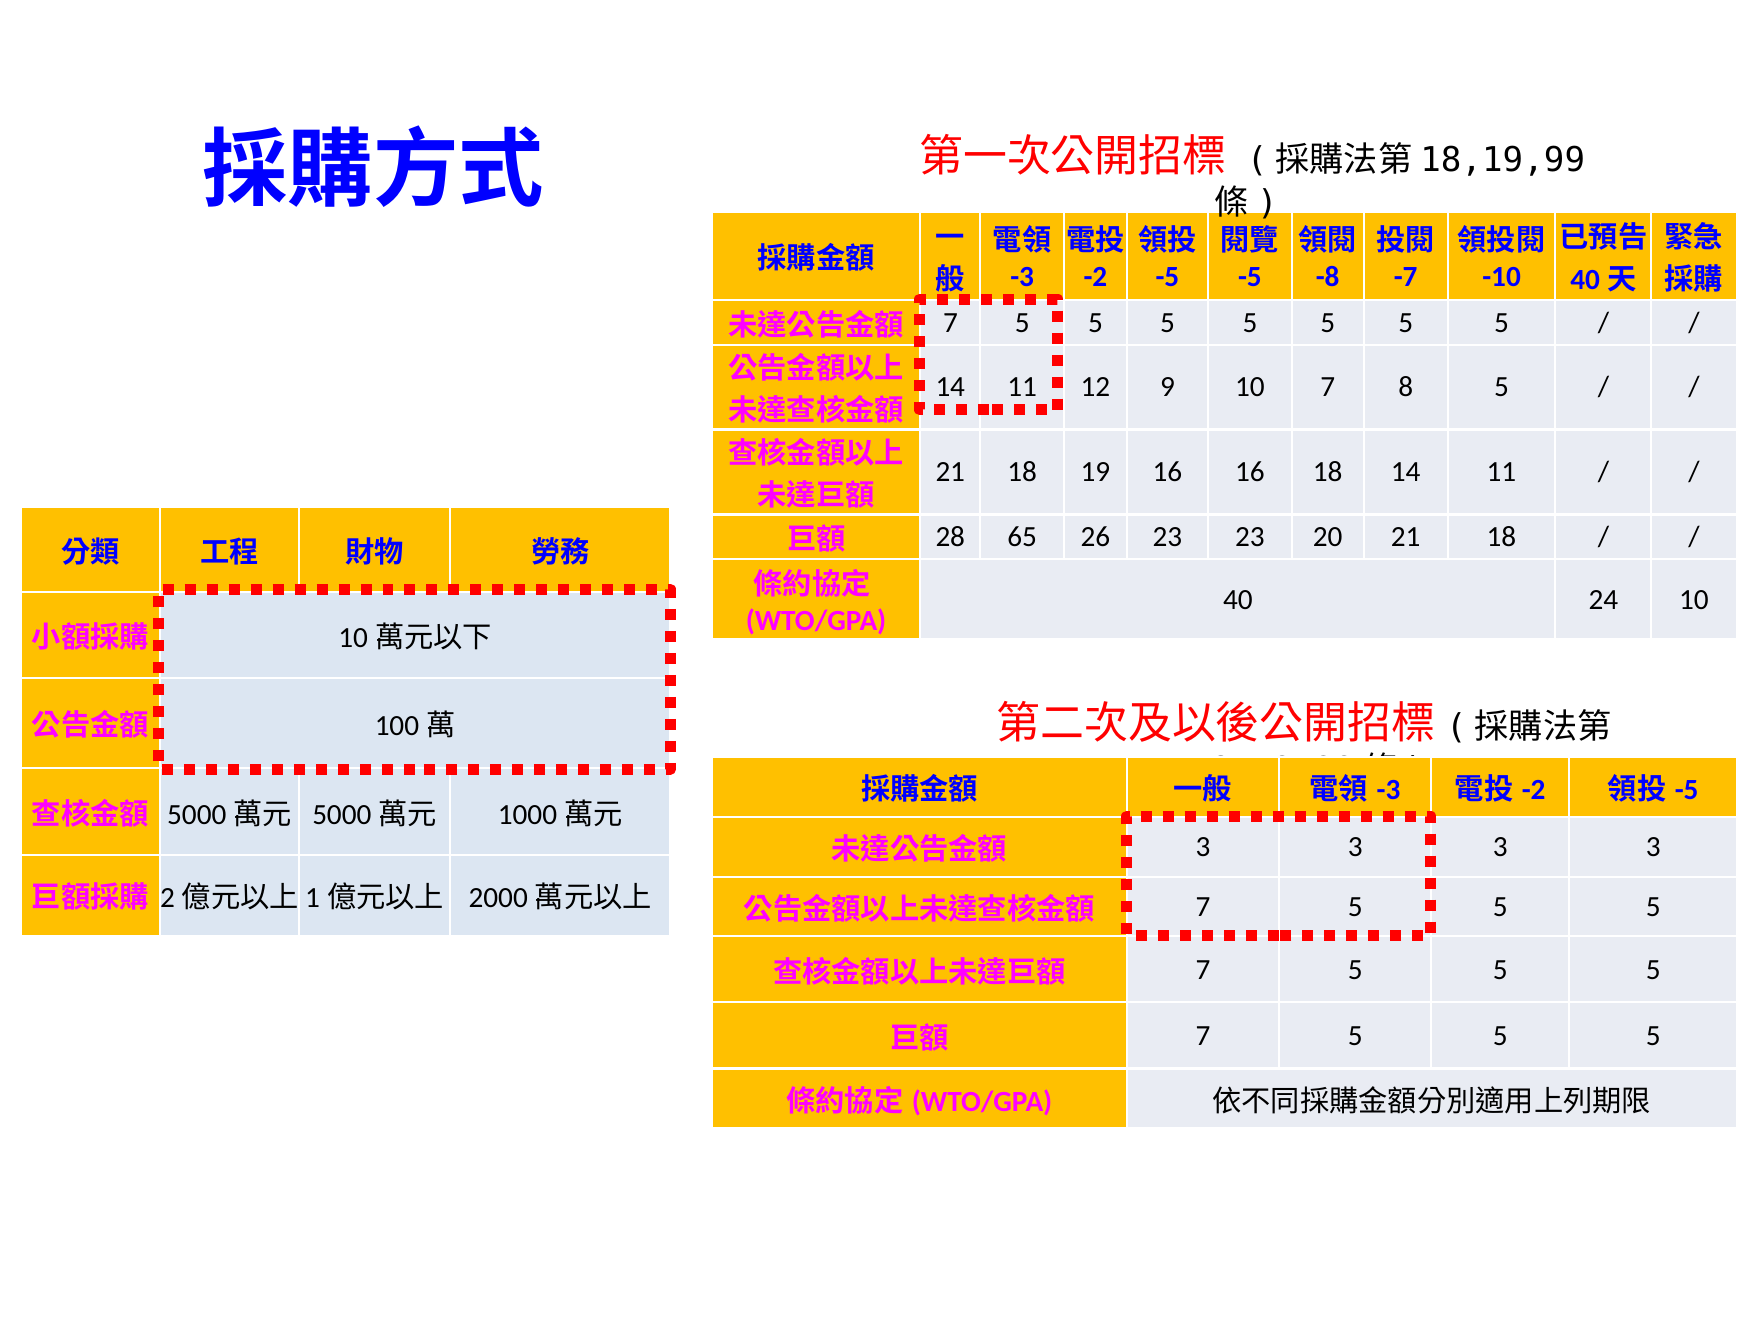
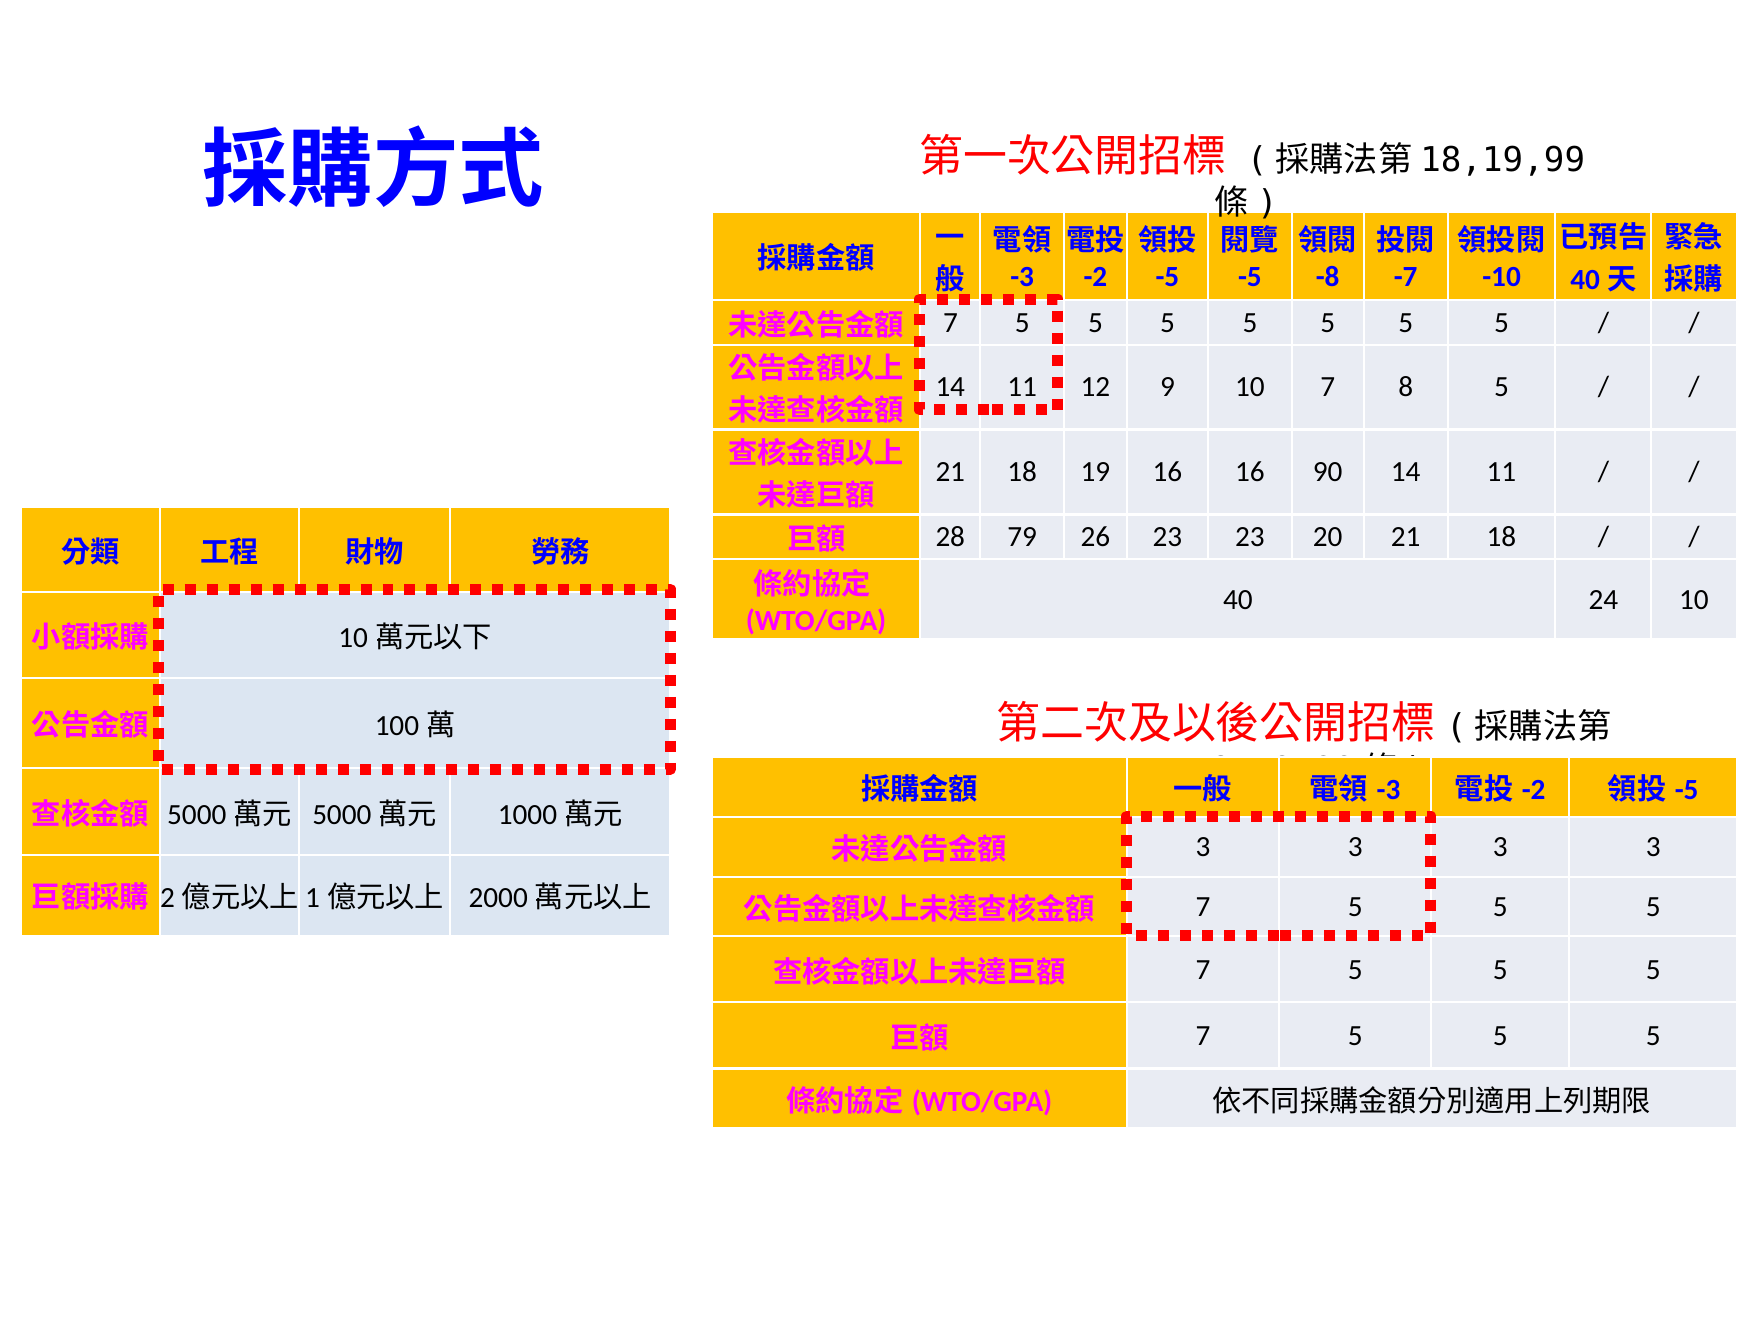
16 18: 18 -> 90
65: 65 -> 79
